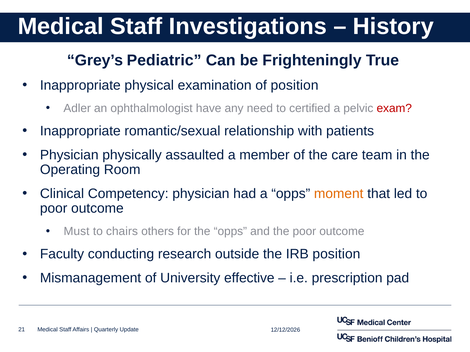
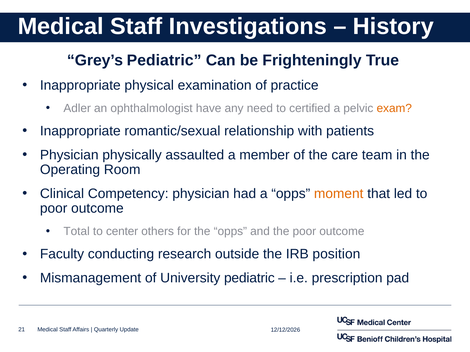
of position: position -> practice
exam colour: red -> orange
Must: Must -> Total
chairs: chairs -> center
University effective: effective -> pediatric
